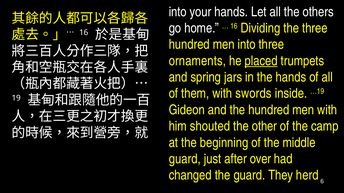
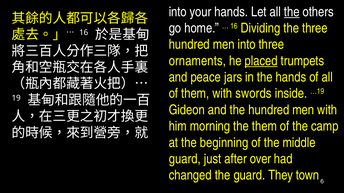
the at (292, 12) underline: none -> present
spring: spring -> peace
shouted: shouted -> morning
the other: other -> them
herd: herd -> town
